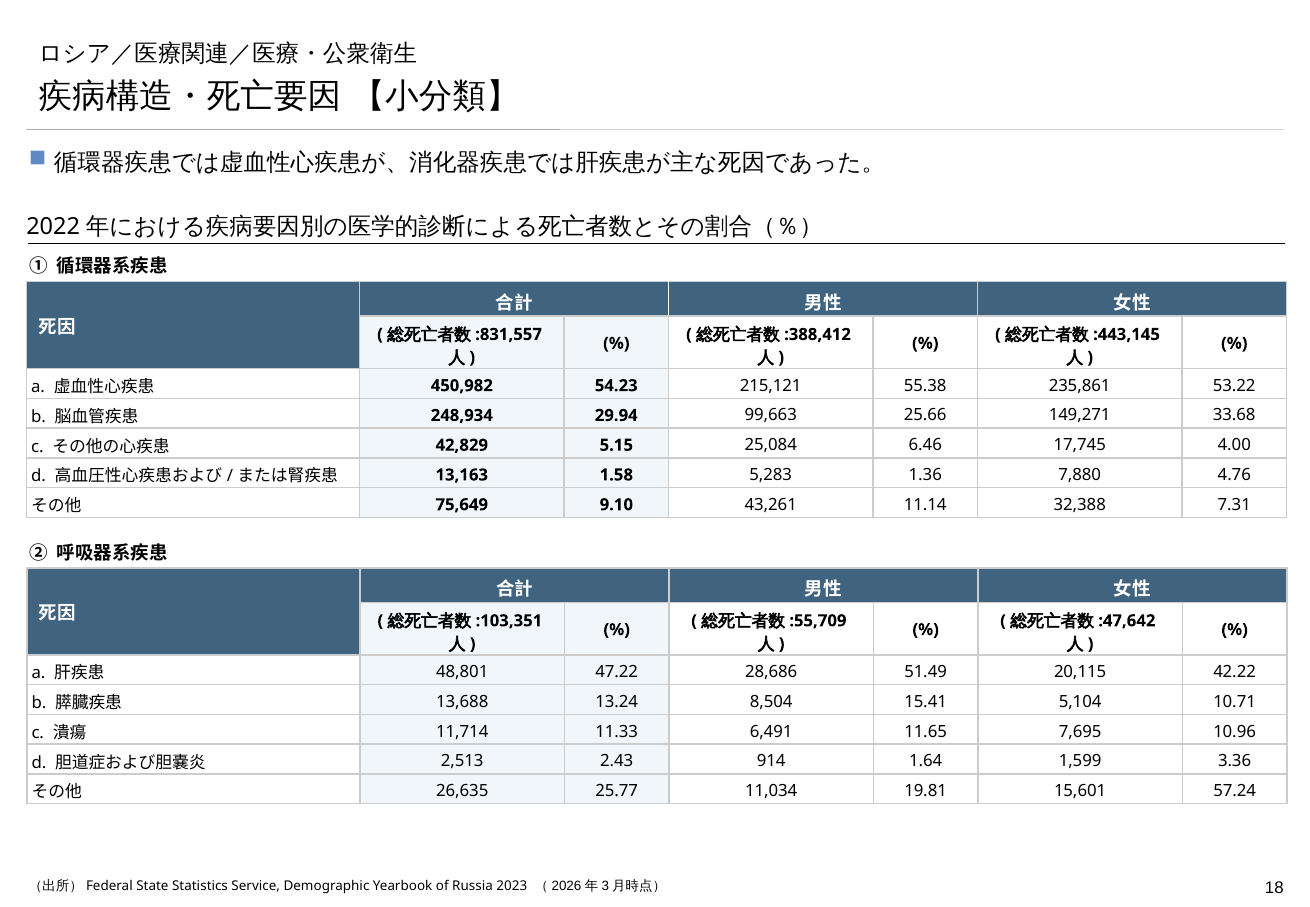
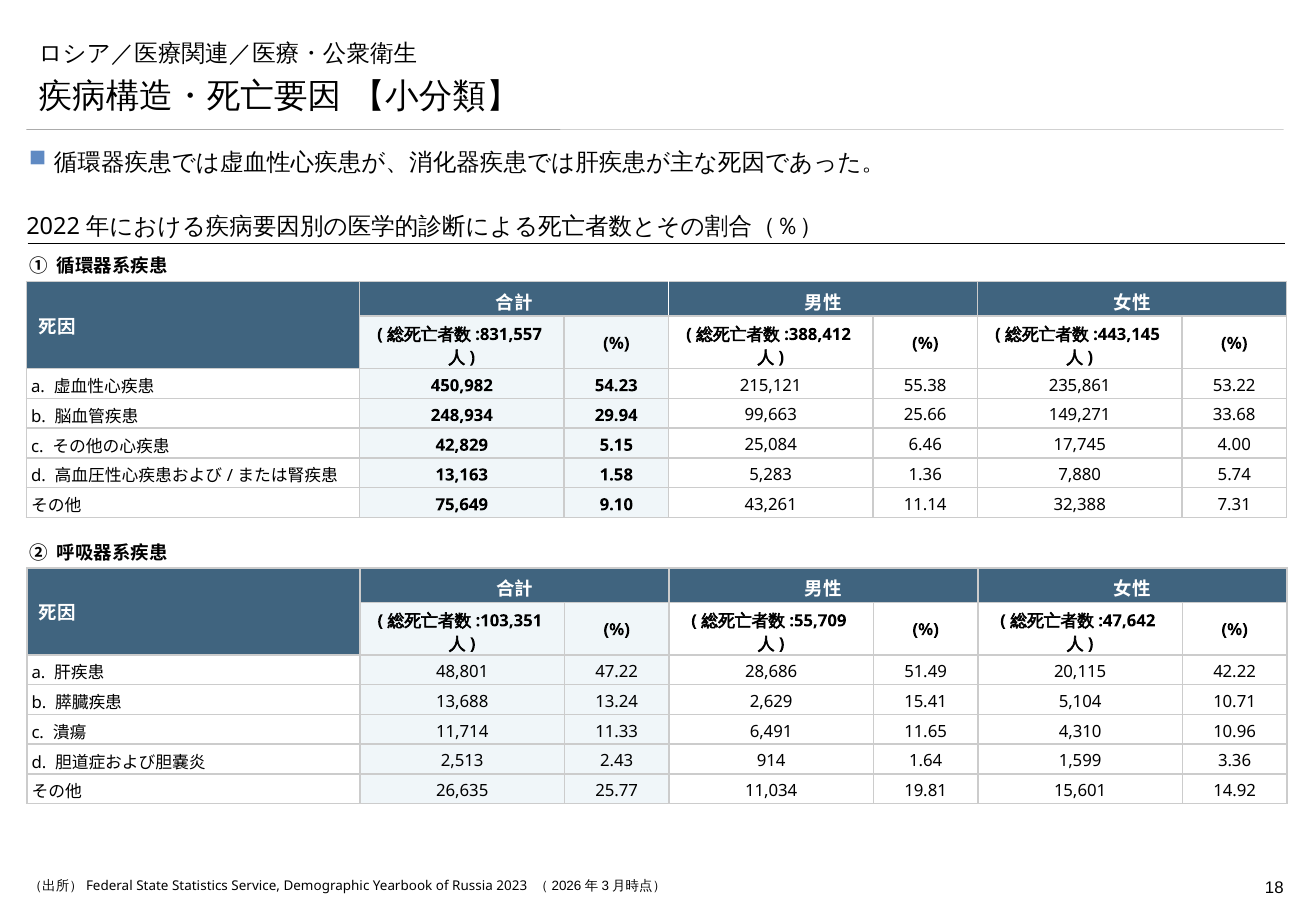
4.76: 4.76 -> 5.74
8,504: 8,504 -> 2,629
7,695: 7,695 -> 4,310
57.24: 57.24 -> 14.92
